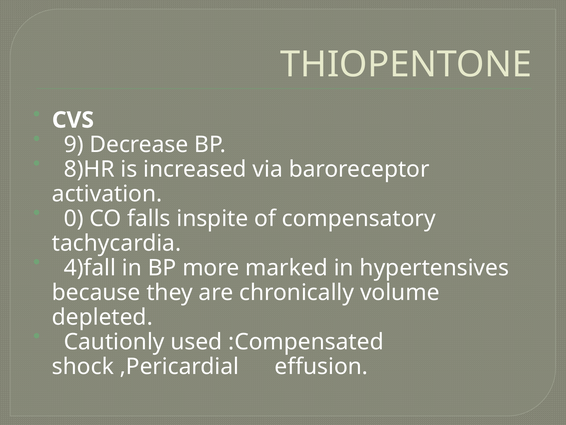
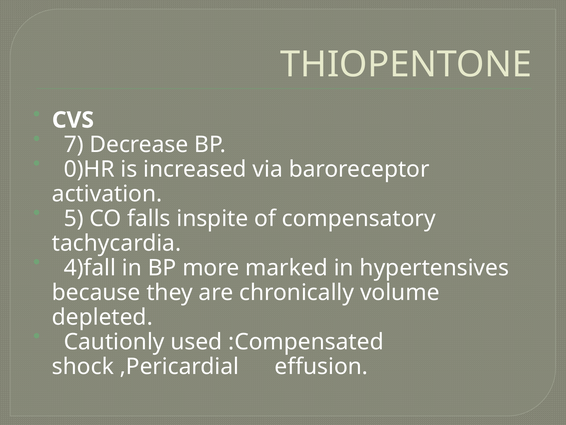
9: 9 -> 7
8)HR: 8)HR -> 0)HR
0: 0 -> 5
